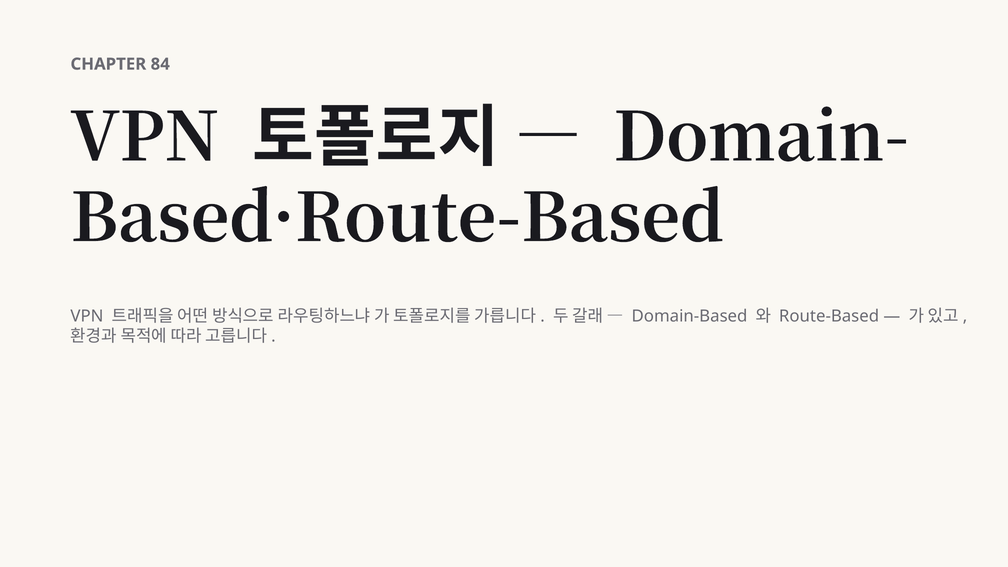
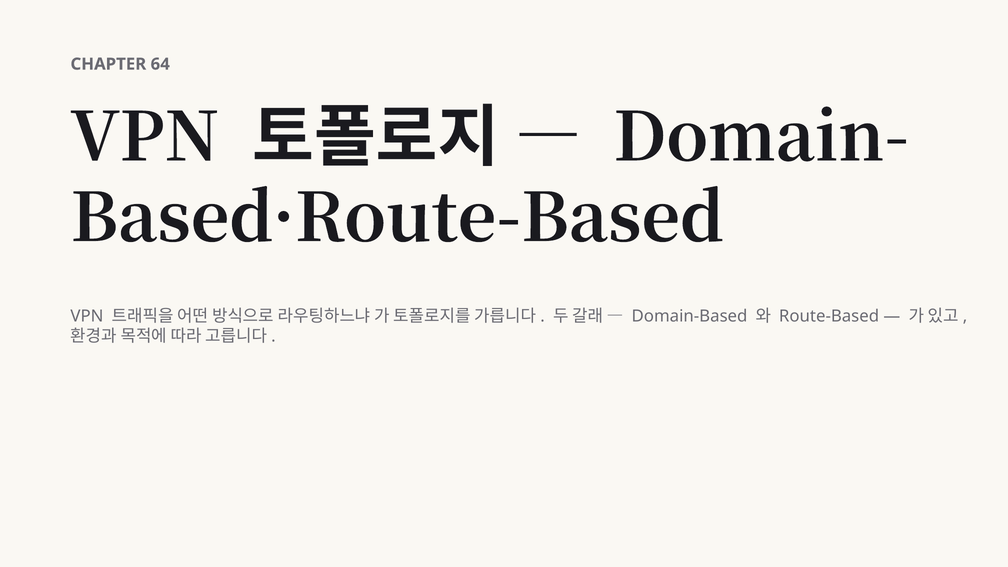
84: 84 -> 64
